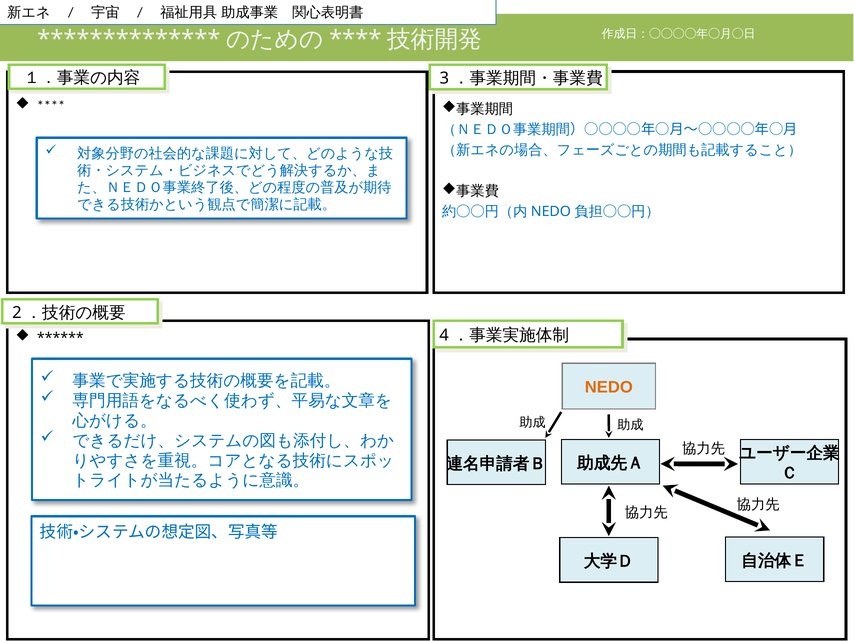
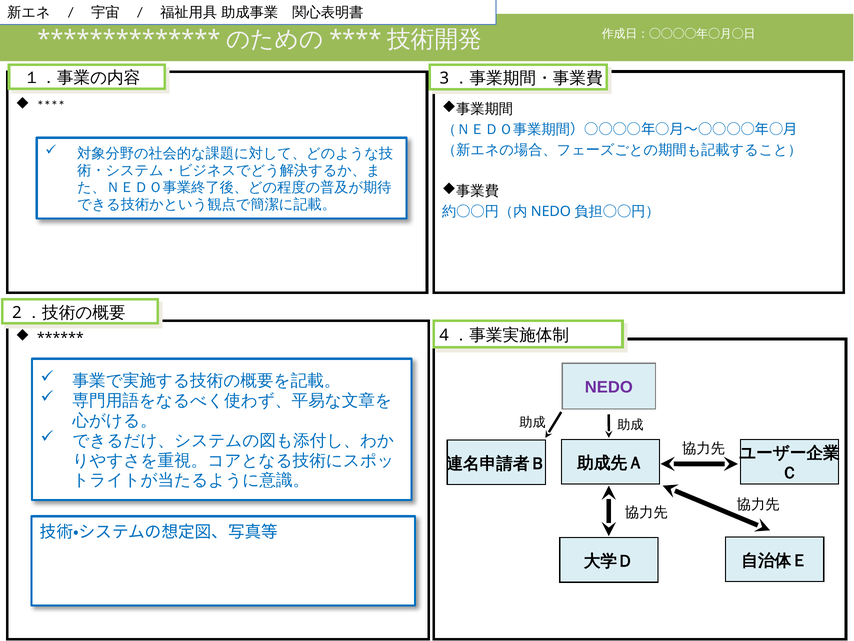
NEDO colour: orange -> purple
